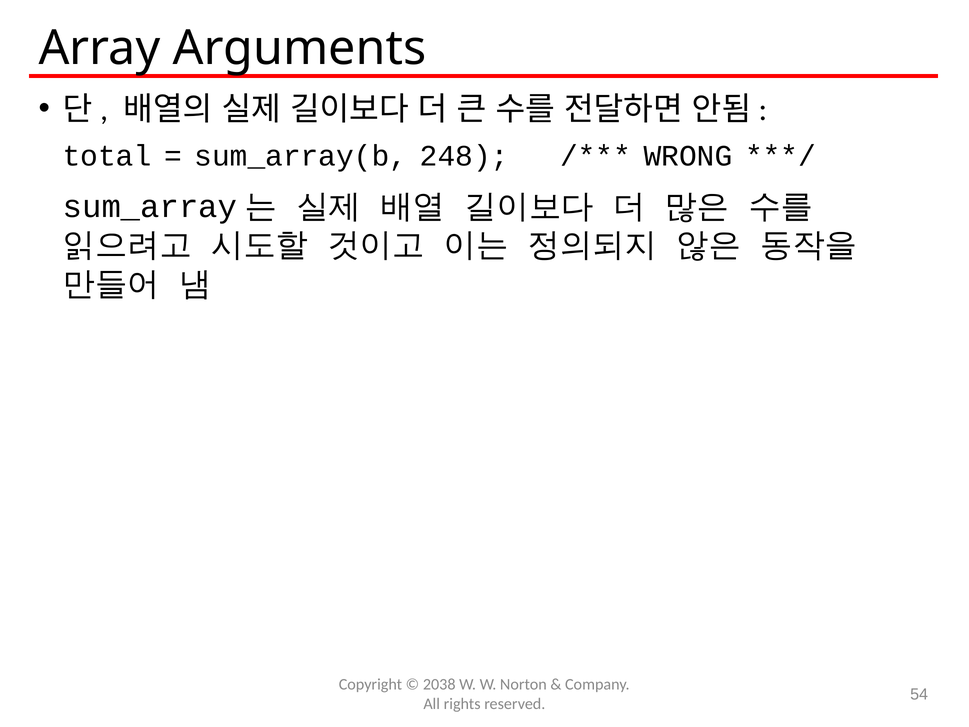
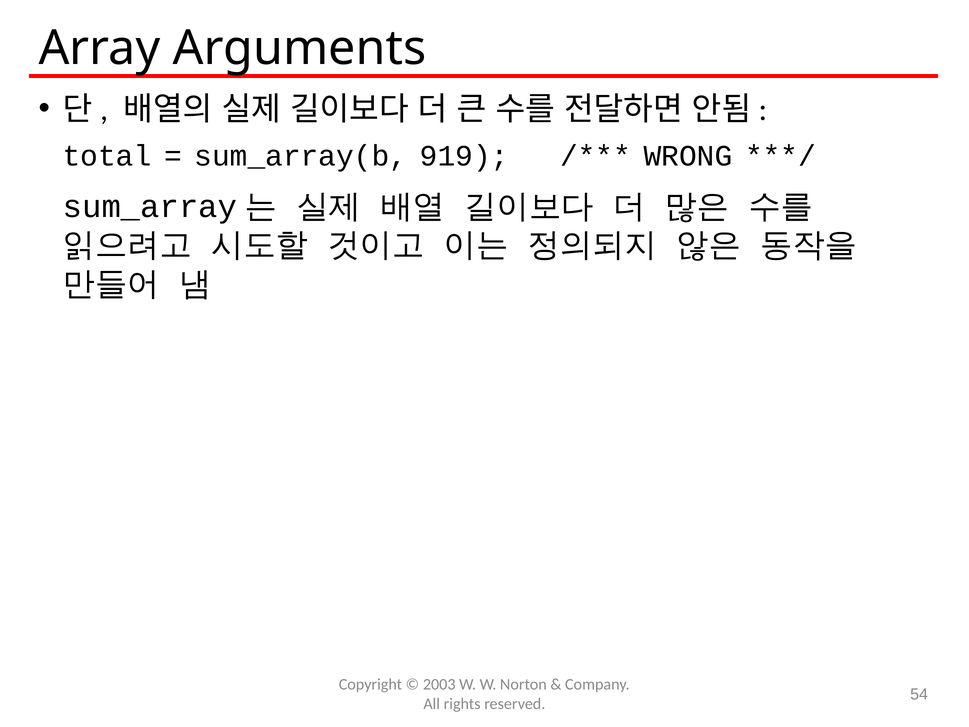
248: 248 -> 919
2038: 2038 -> 2003
